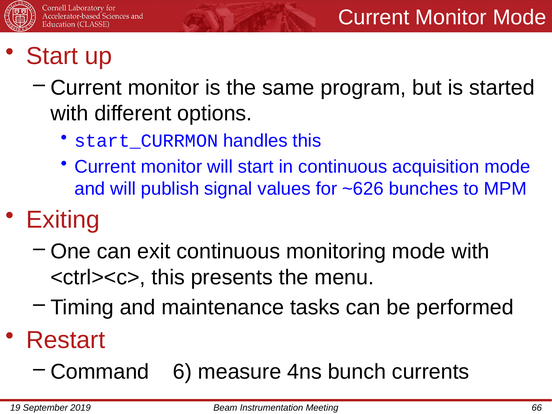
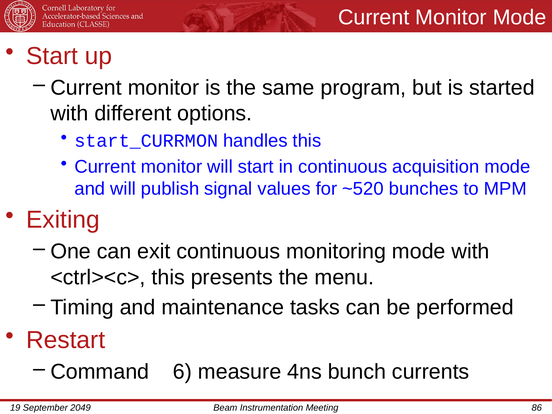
~626: ~626 -> ~520
2019: 2019 -> 2049
66: 66 -> 86
